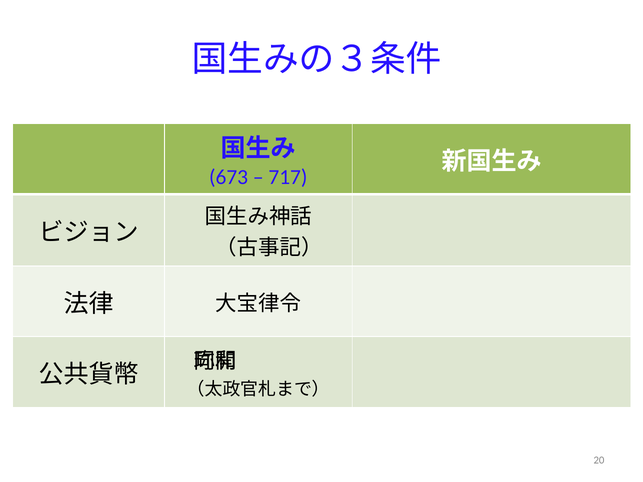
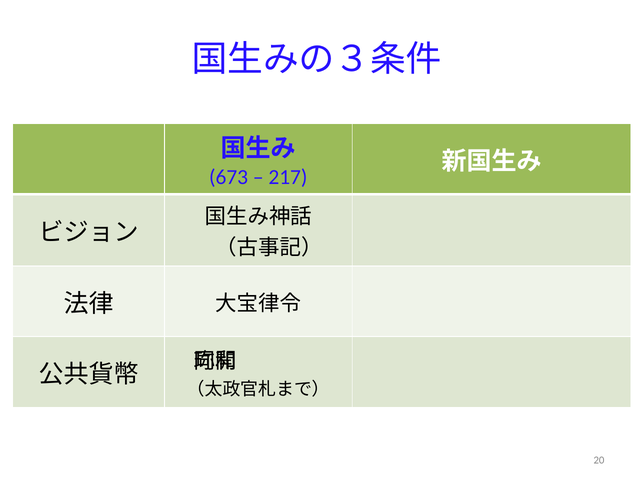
717: 717 -> 217
